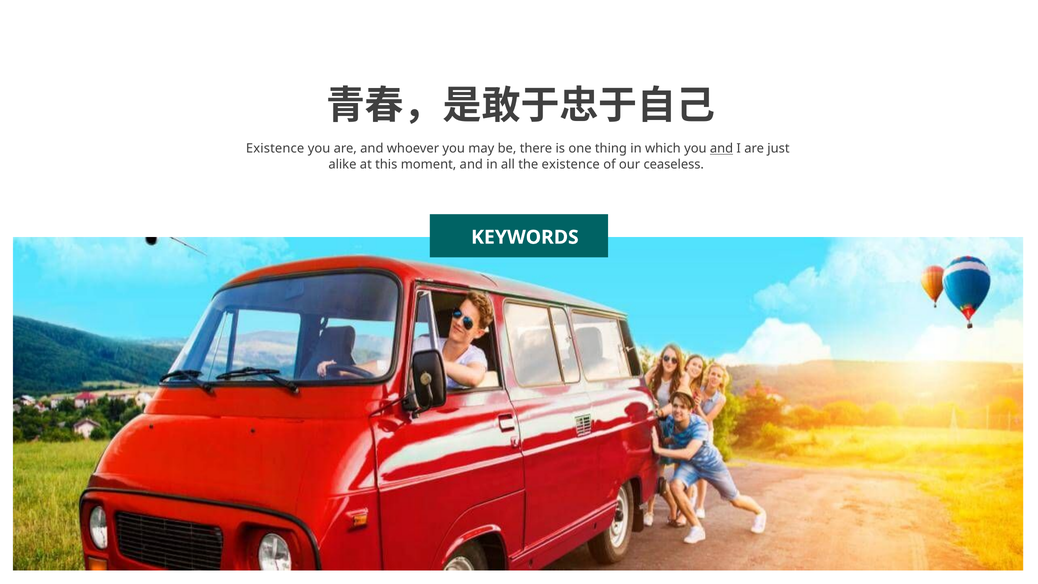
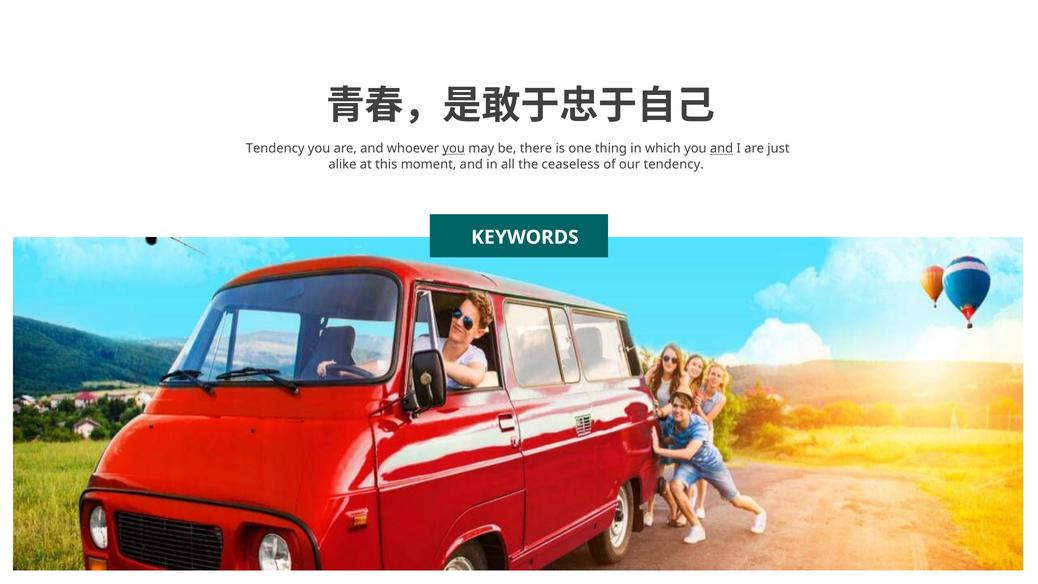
Existence at (275, 149): Existence -> Tendency
you at (454, 149) underline: none -> present
the existence: existence -> ceaseless
our ceaseless: ceaseless -> tendency
